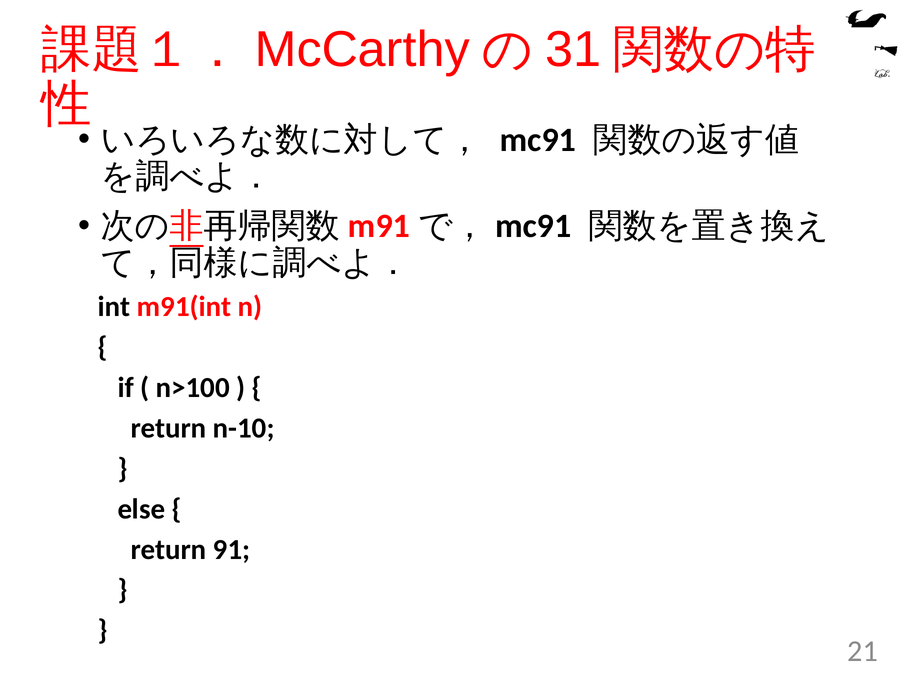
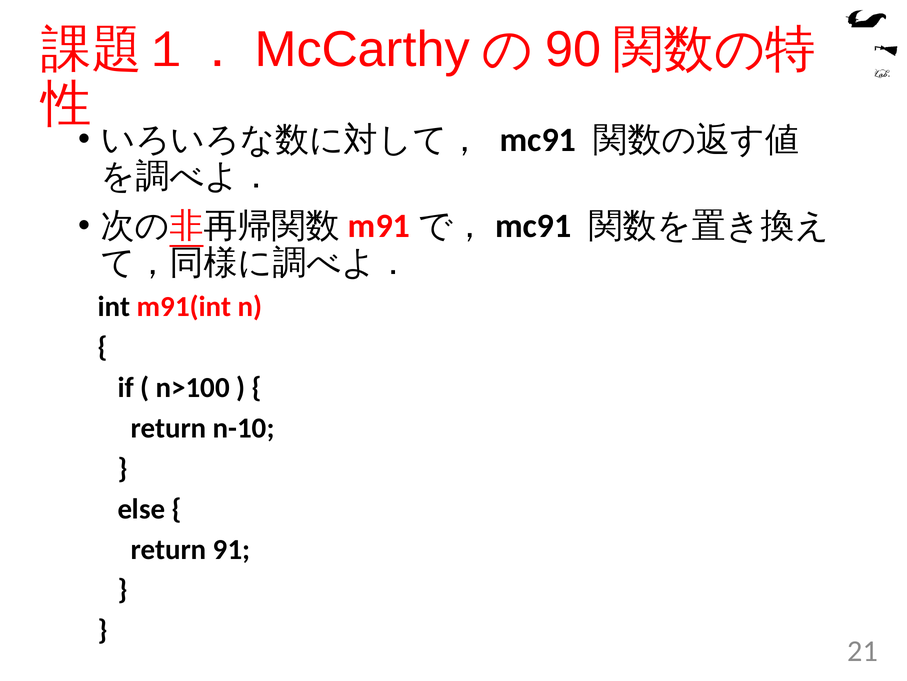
31: 31 -> 90
